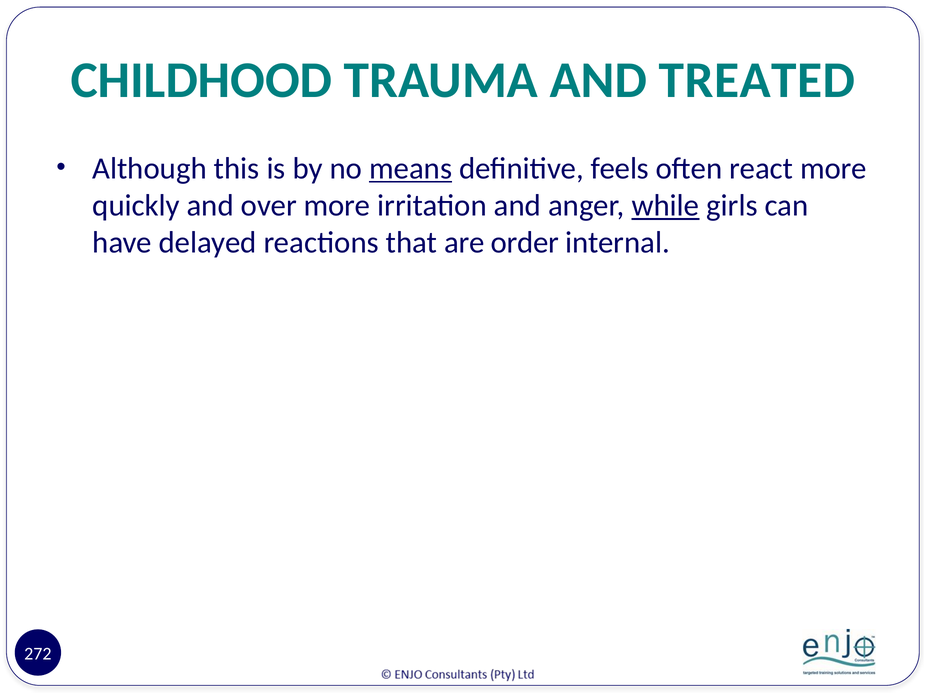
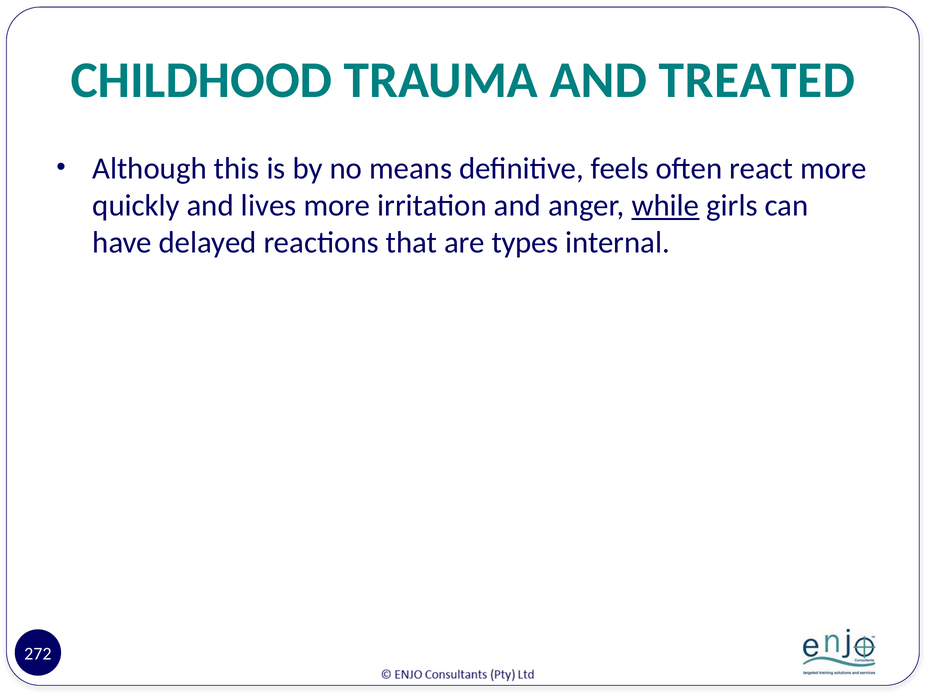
means underline: present -> none
over: over -> lives
order: order -> types
